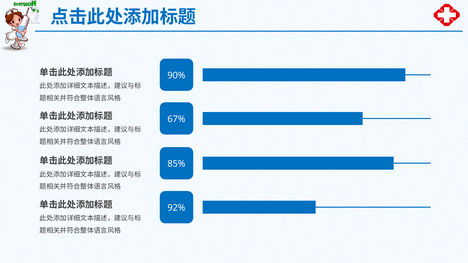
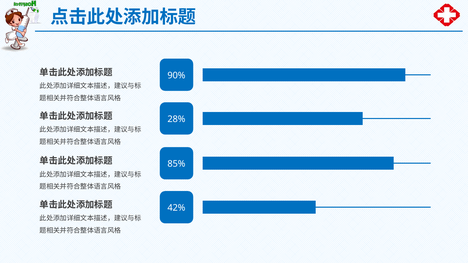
67%: 67% -> 28%
92%: 92% -> 42%
